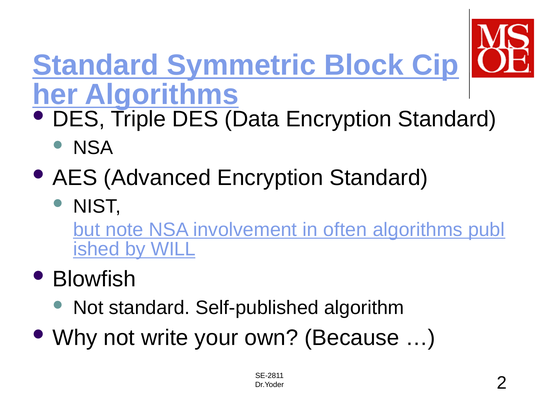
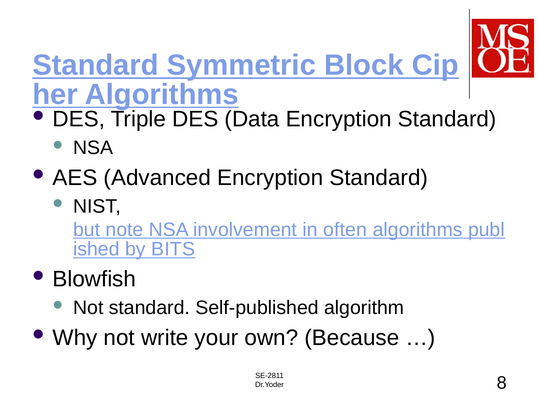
WILL: WILL -> BITS
2: 2 -> 8
